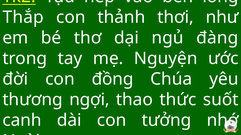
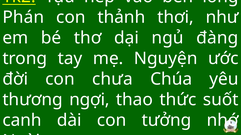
Thắp: Thắp -> Phán
đồng: đồng -> chưa
